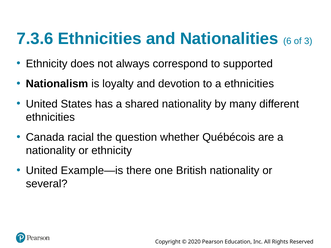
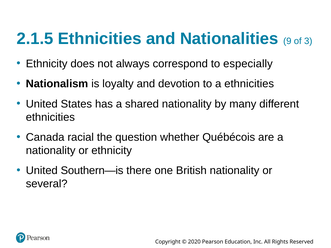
7.3.6: 7.3.6 -> 2.1.5
6: 6 -> 9
supported: supported -> especially
Example—is: Example—is -> Southern—is
